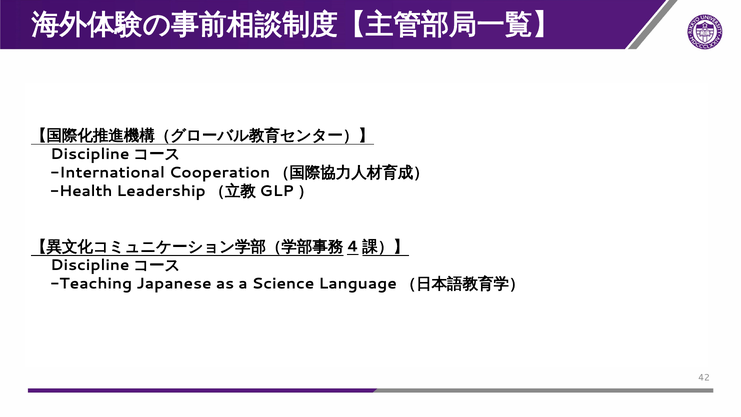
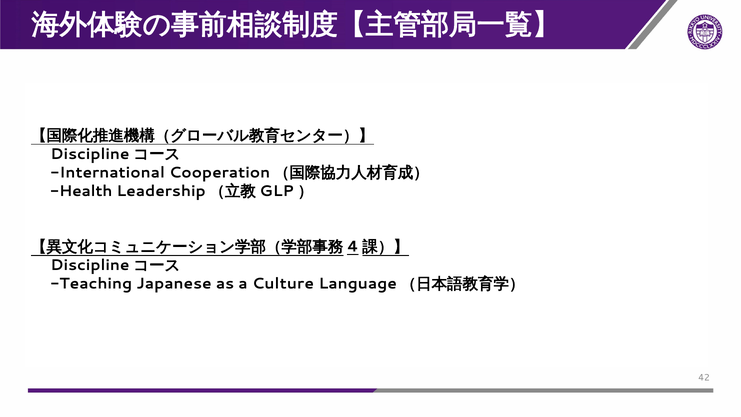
Science: Science -> Culture
